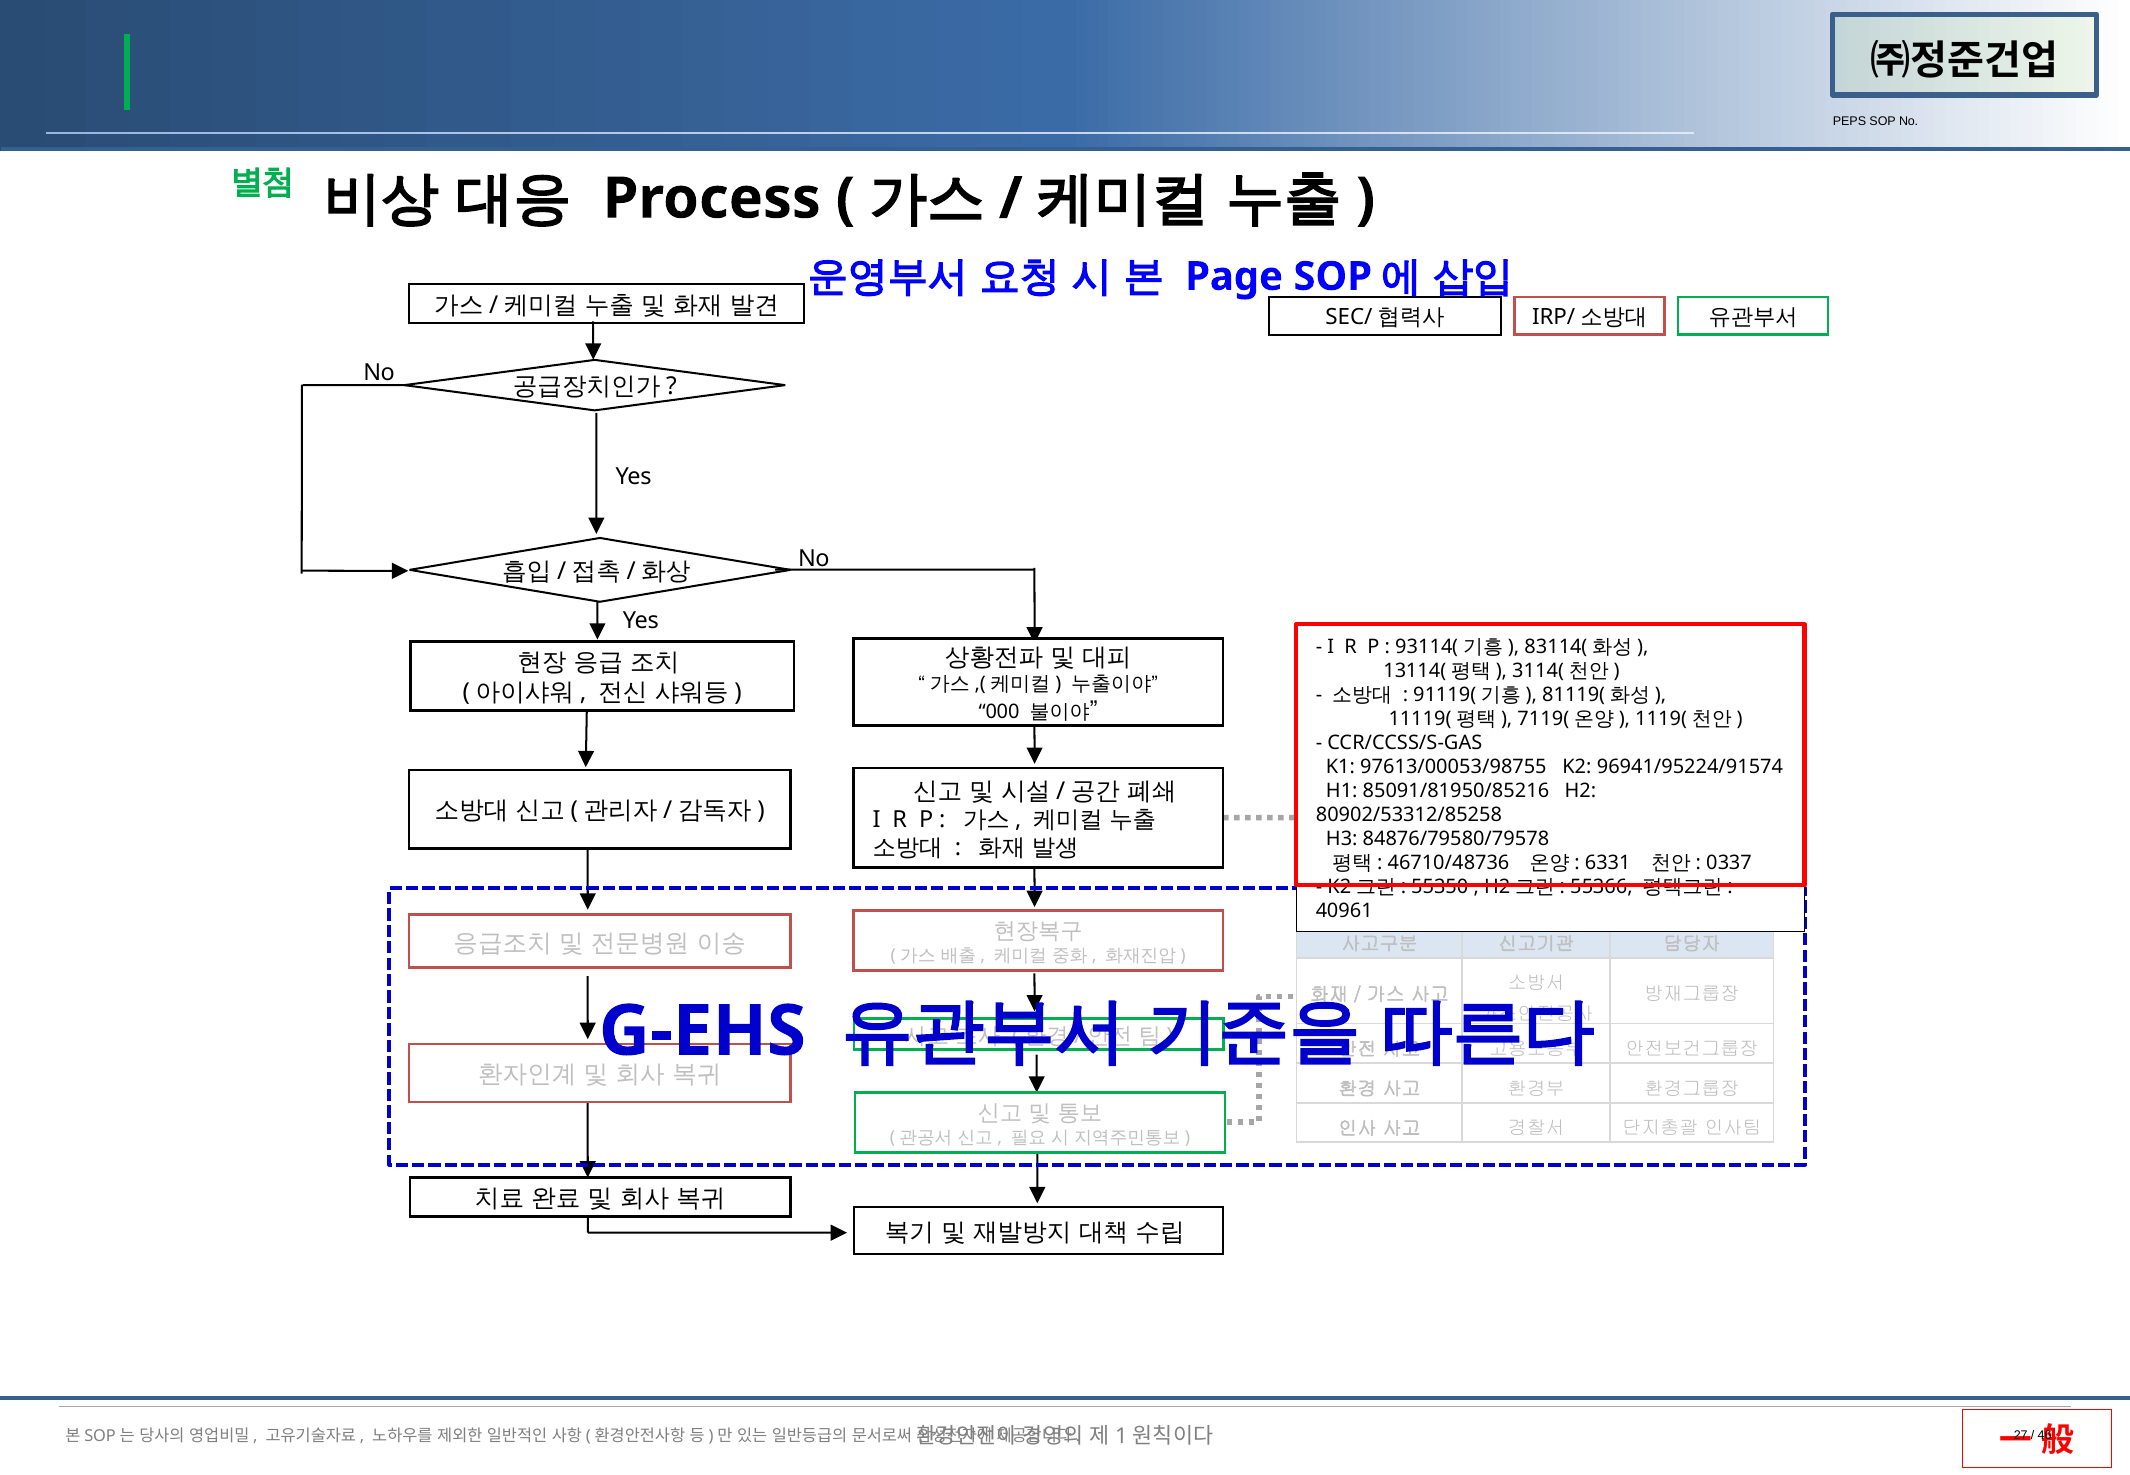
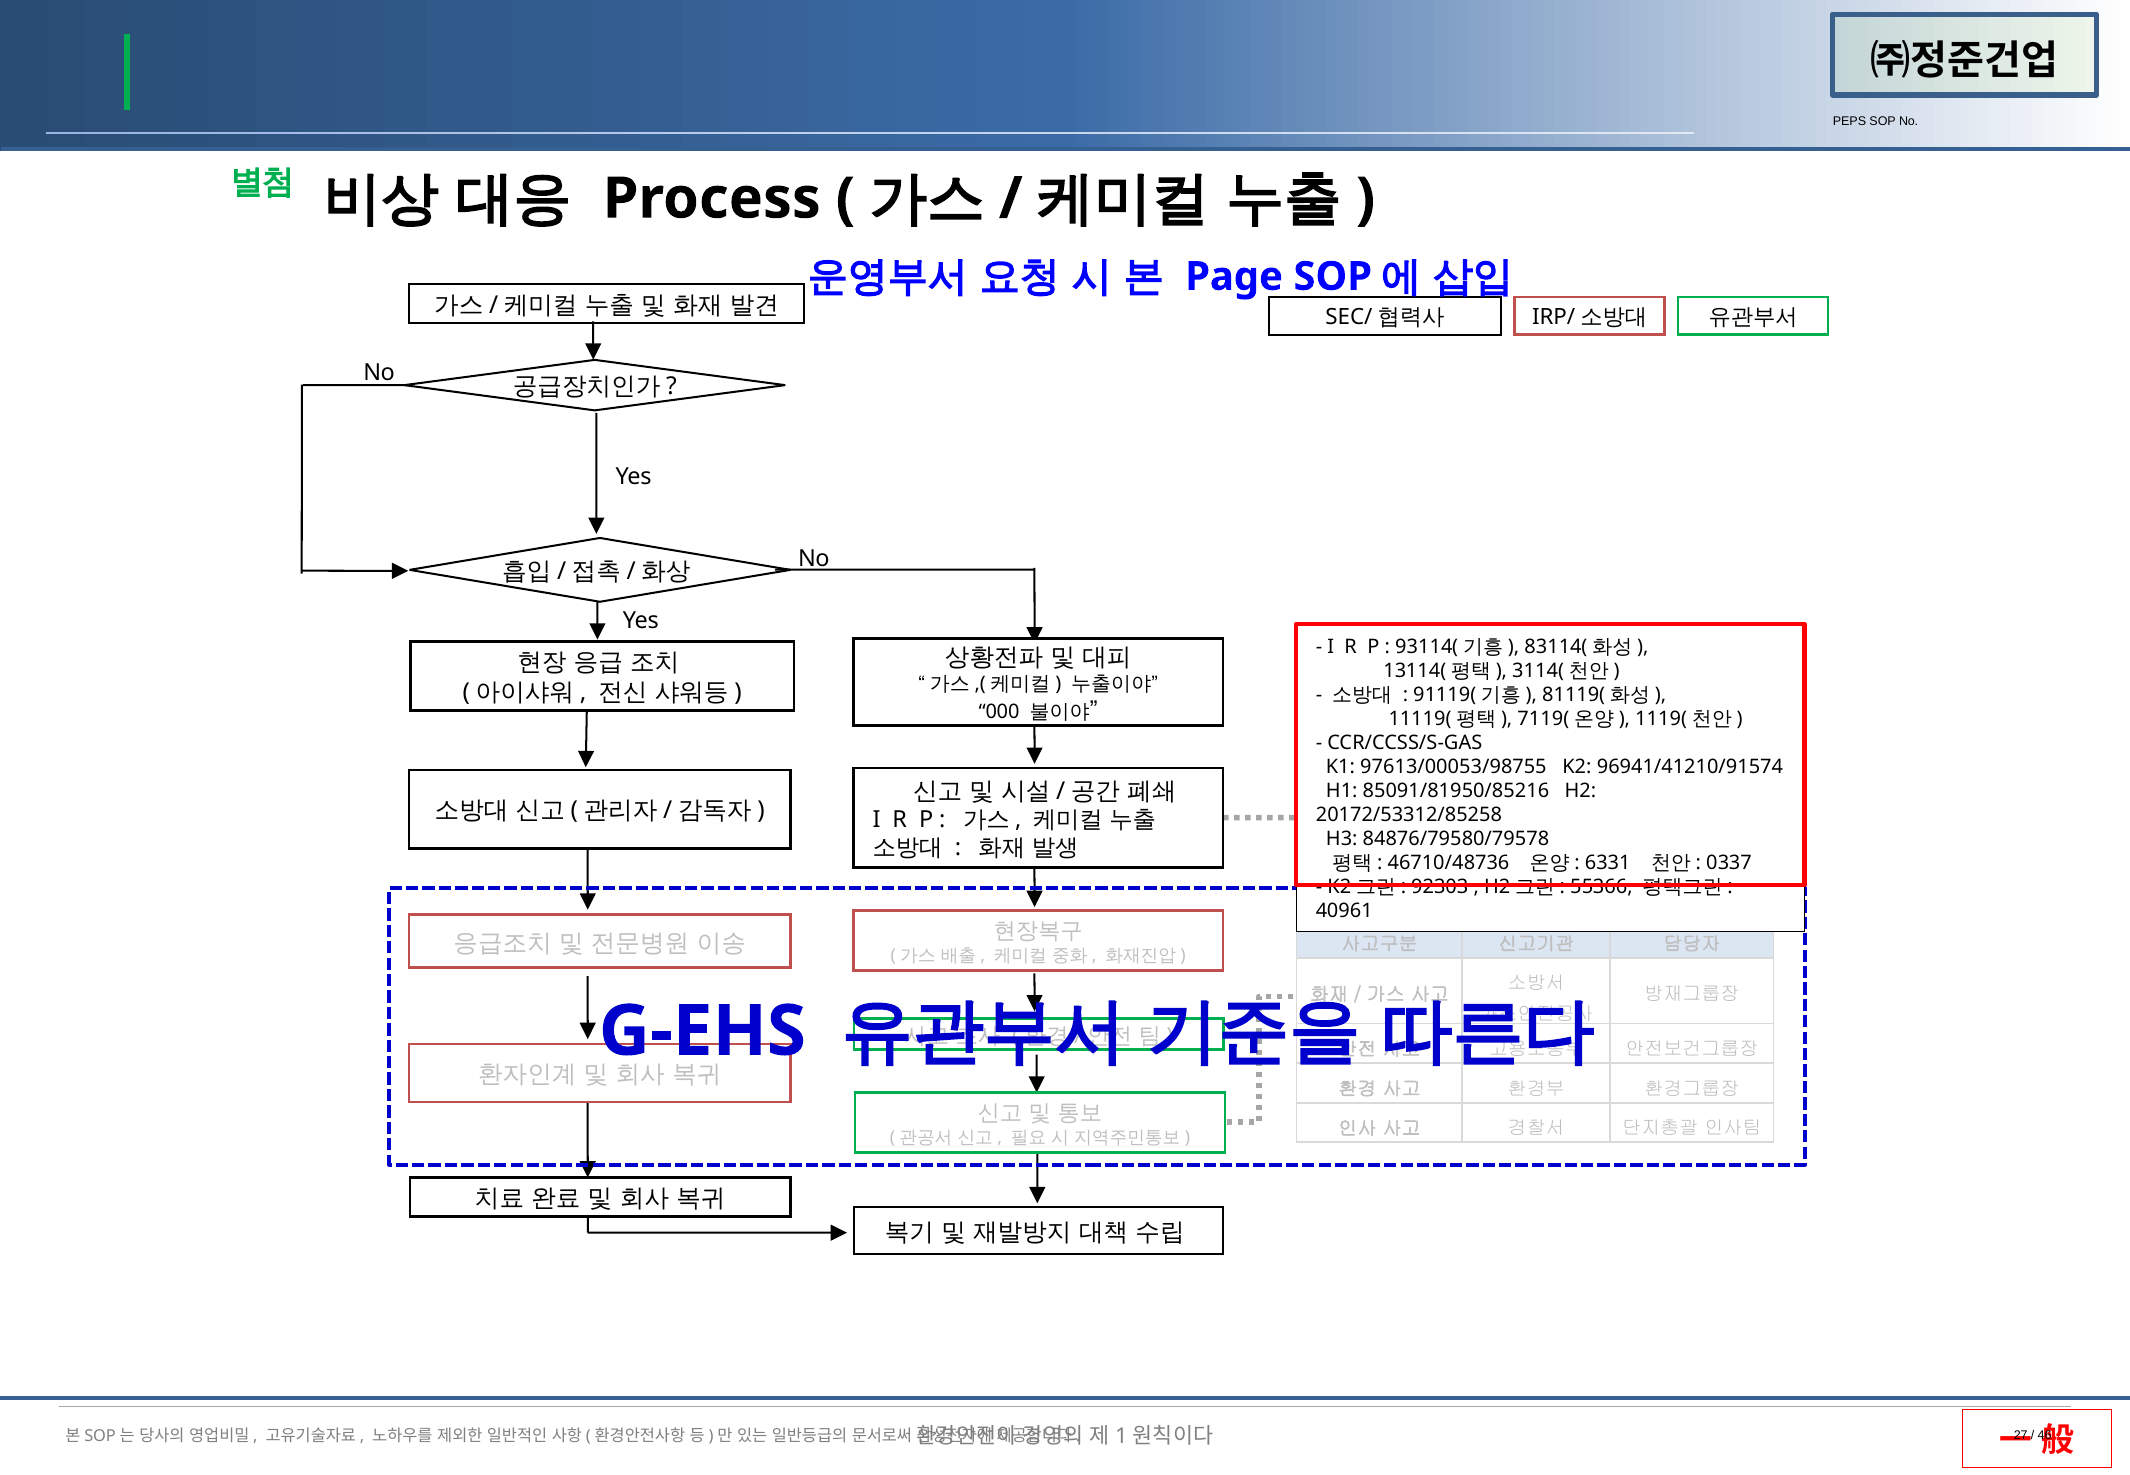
96941/95224/91574: 96941/95224/91574 -> 96941/41210/91574
80902/53312/85258: 80902/53312/85258 -> 20172/53312/85258
55350: 55350 -> 92303
